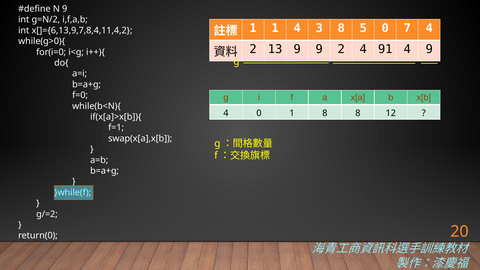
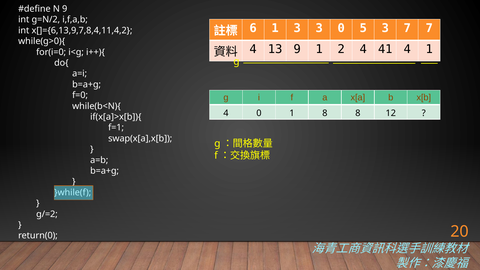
1 at (253, 28): 1 -> 6
1 4: 4 -> 3
3 8: 8 -> 0
5 0: 0 -> 3
7 4: 4 -> 7
2 at (253, 49): 2 -> 4
9 9: 9 -> 1
91: 91 -> 41
4 9: 9 -> 1
